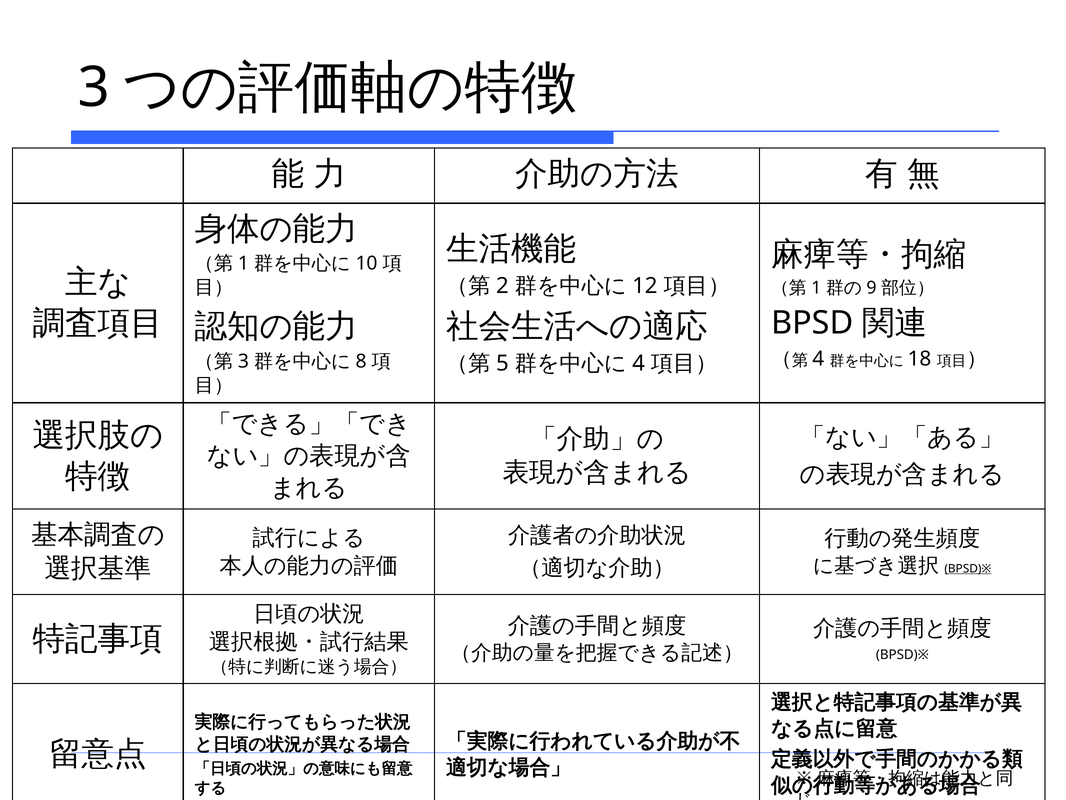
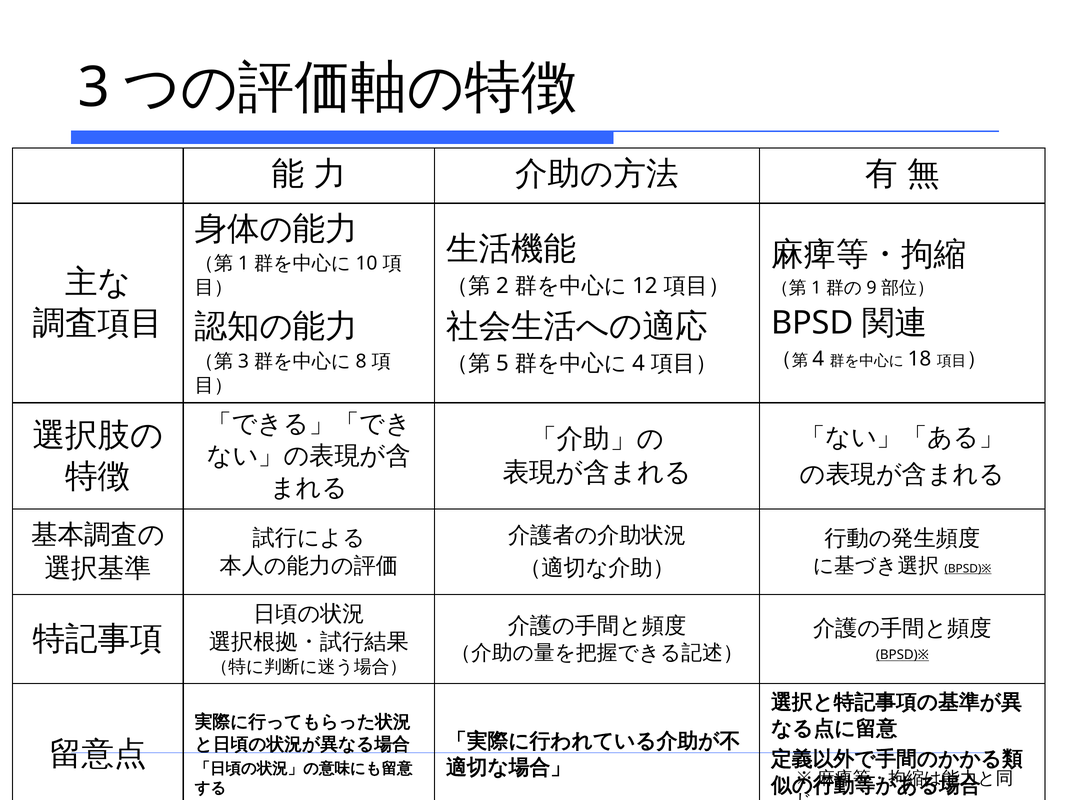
BPSD)※ at (902, 655) underline: none -> present
